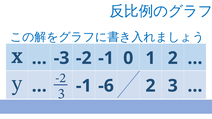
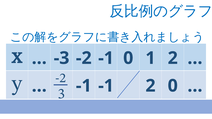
-1 -6: -6 -> -1
2 3: 3 -> 0
